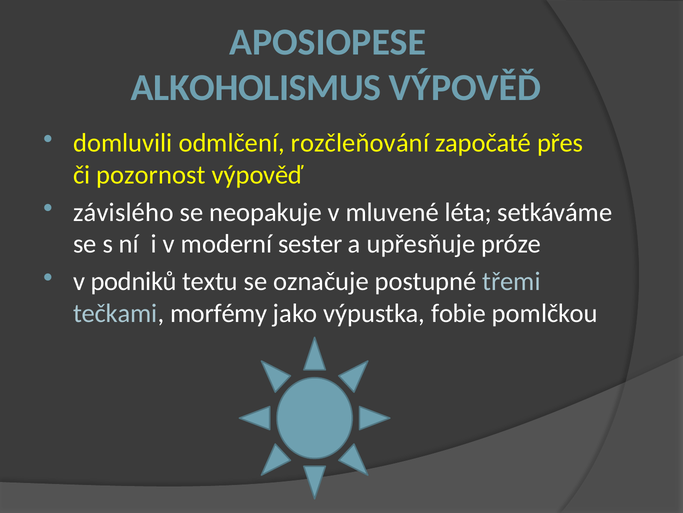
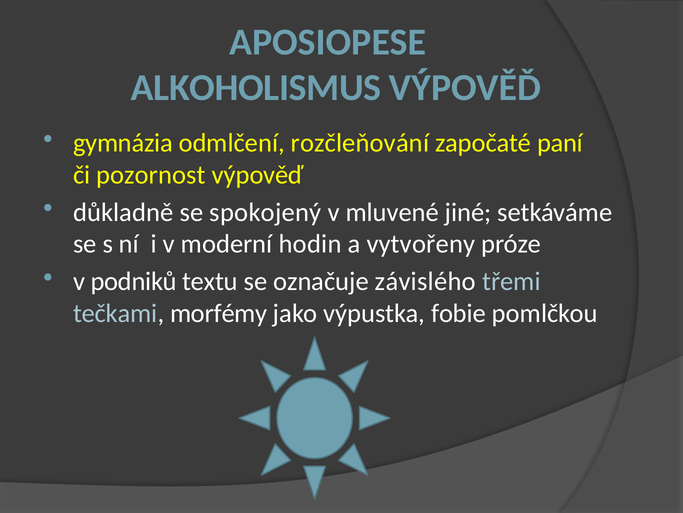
domluvili: domluvili -> gymnázia
přes: přes -> paní
závislého: závislého -> důkladně
neopakuje: neopakuje -> spokojený
léta: léta -> jiné
sester: sester -> hodin
upřesňuje: upřesňuje -> vytvořeny
postupné: postupné -> závislého
